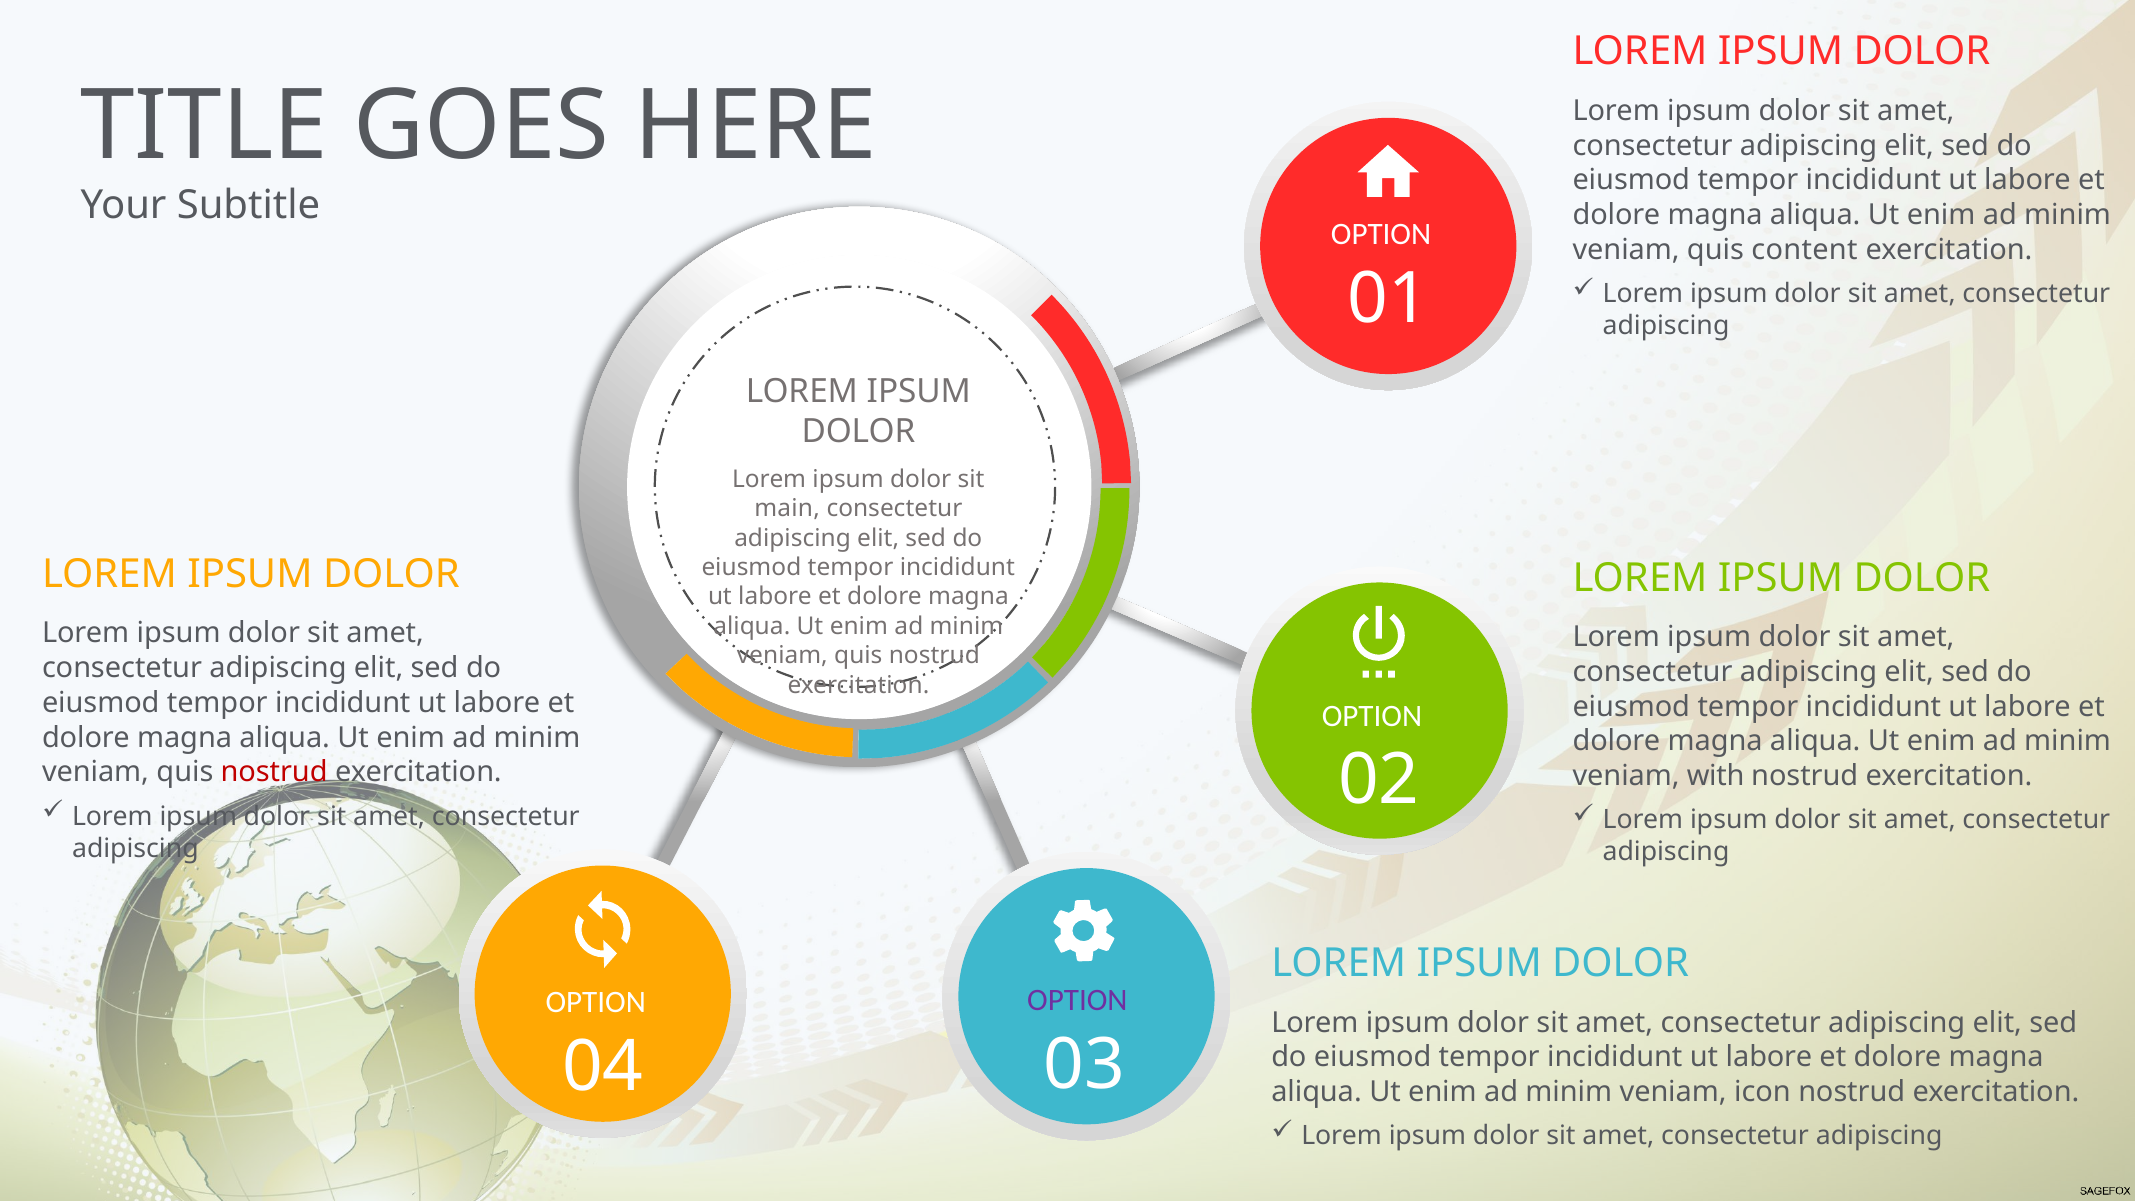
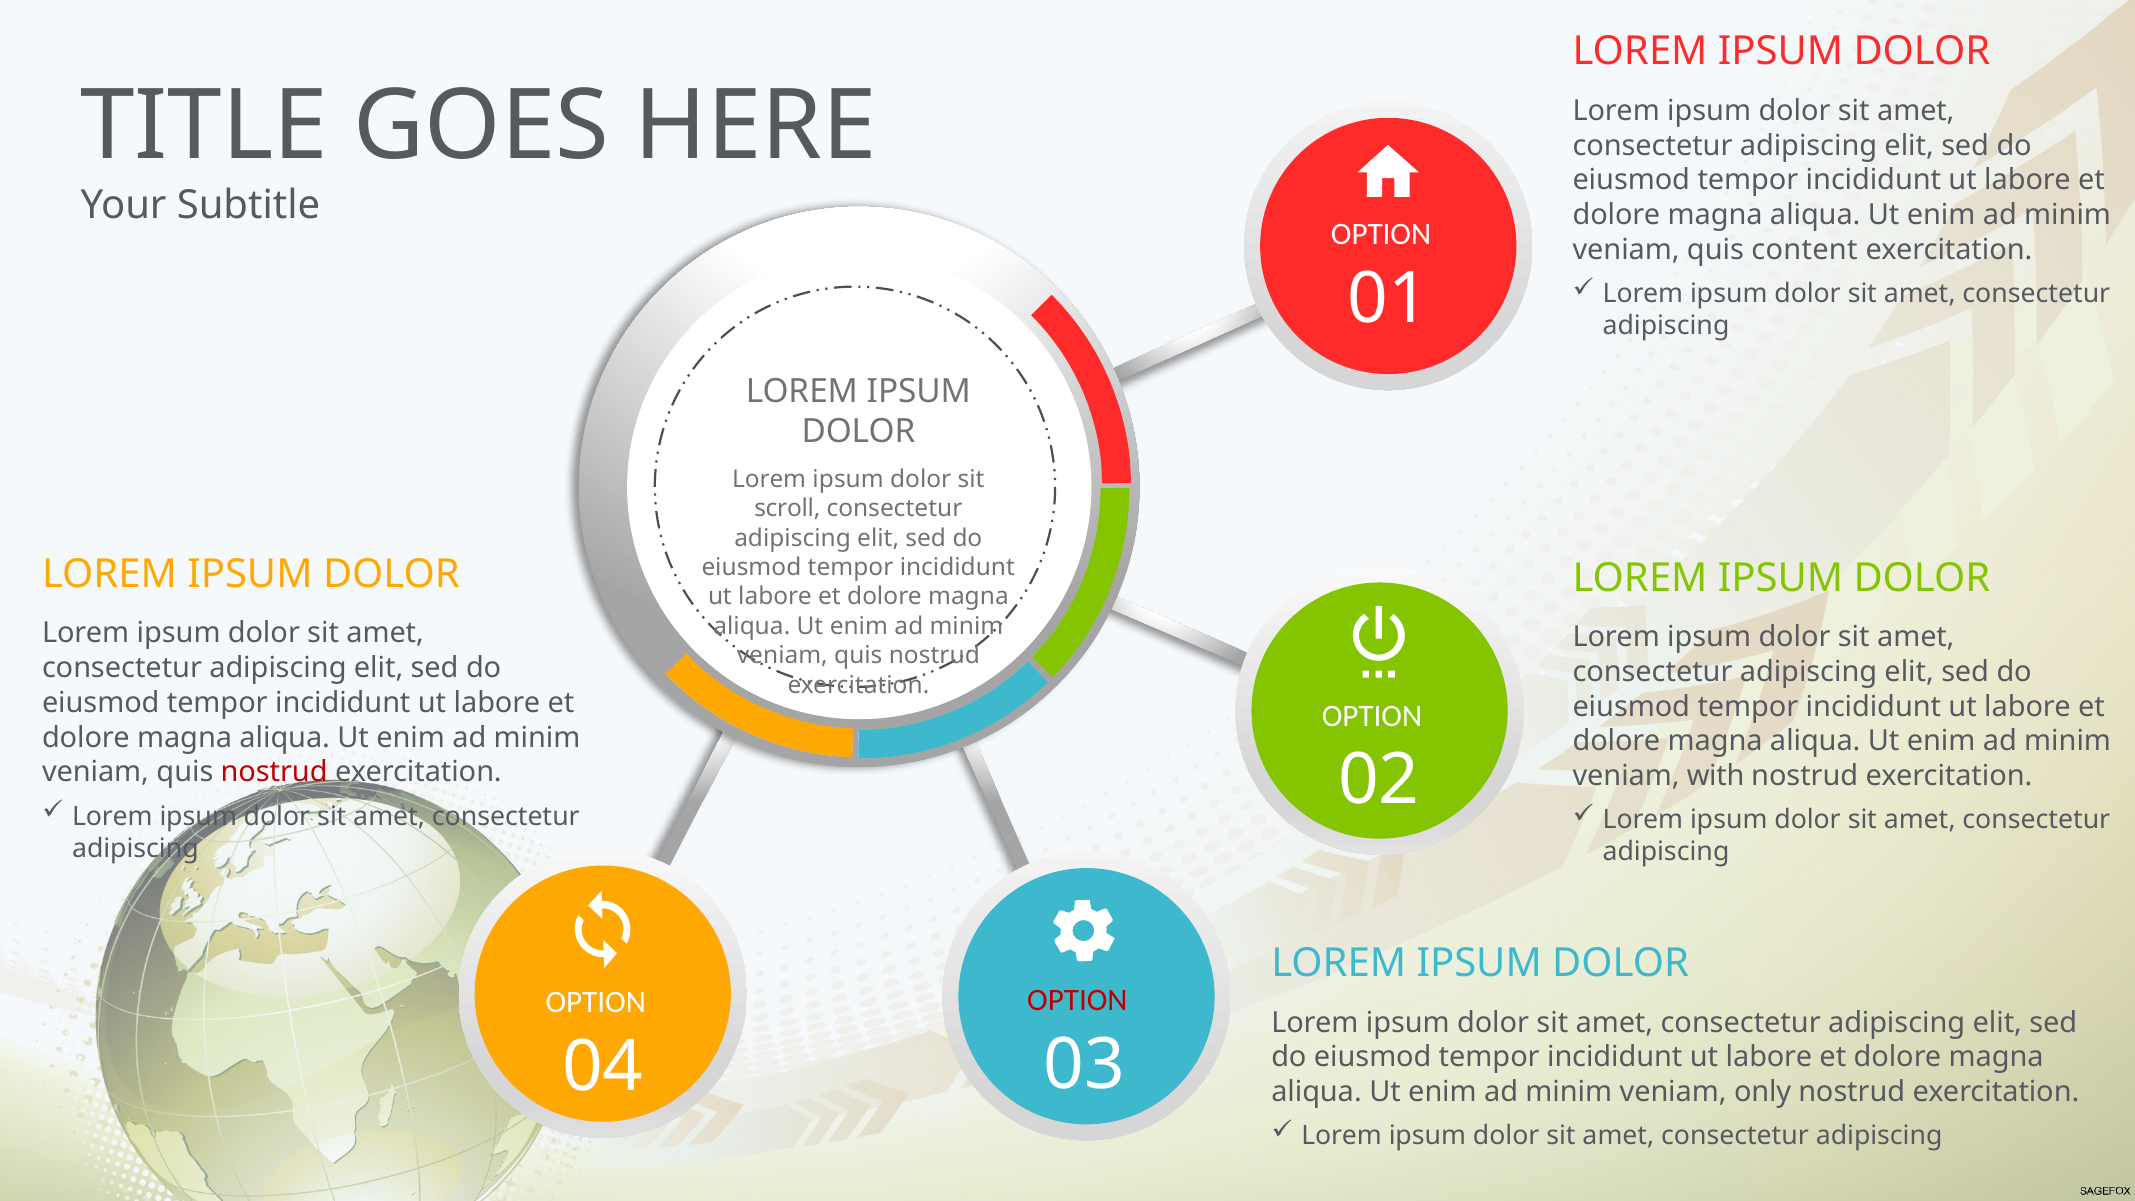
main: main -> scroll
OPTION at (1077, 1000) colour: purple -> red
icon: icon -> only
